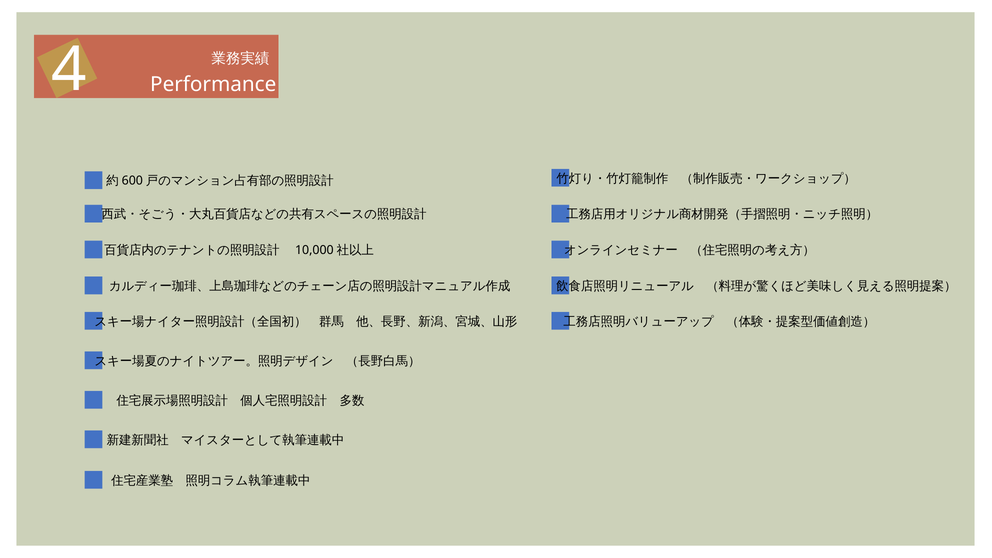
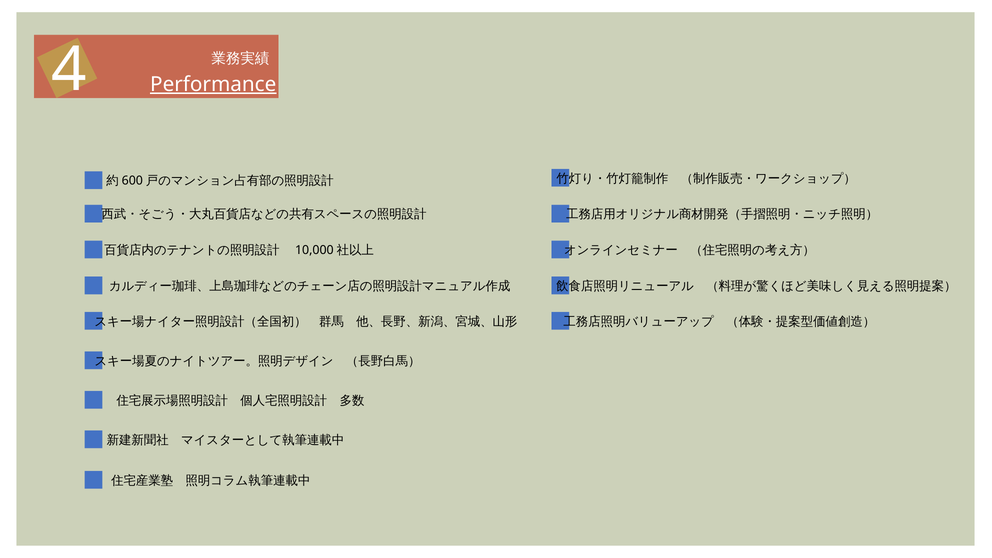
Performance underline: none -> present
